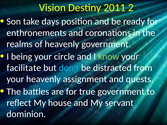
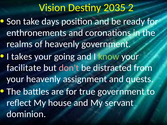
2011: 2011 -> 2035
being: being -> takes
circle: circle -> going
don't colour: light blue -> pink
